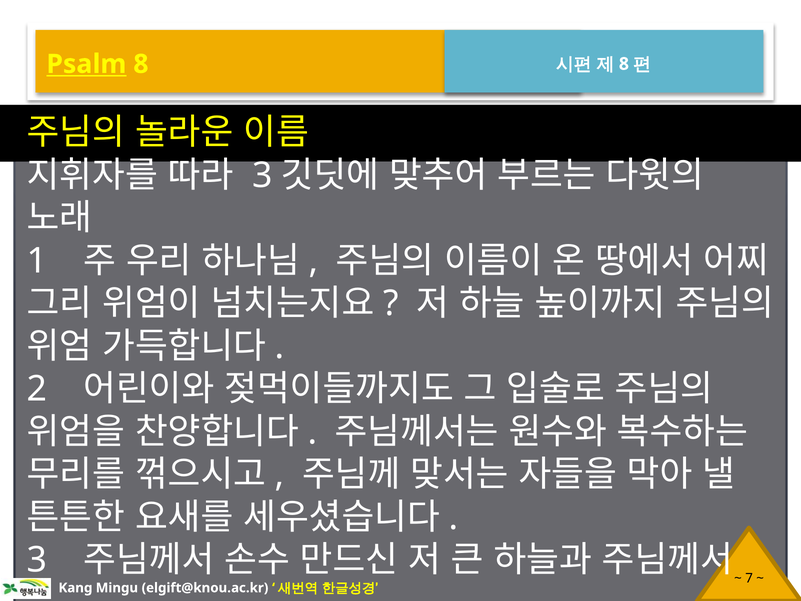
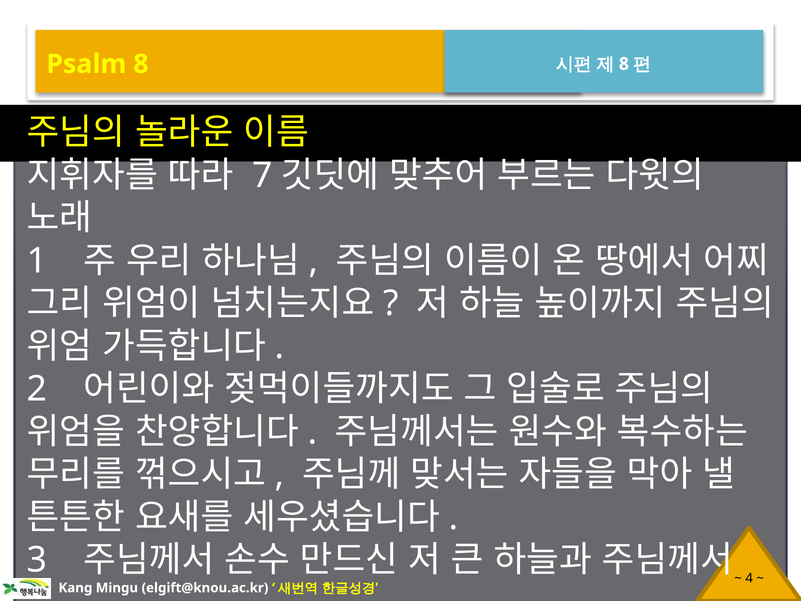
Psalm underline: present -> none
3 at (262, 175): 3 -> 7
7: 7 -> 4
